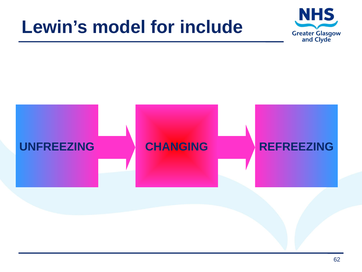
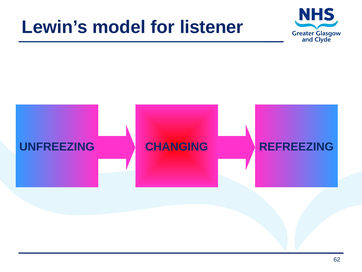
include: include -> listener
